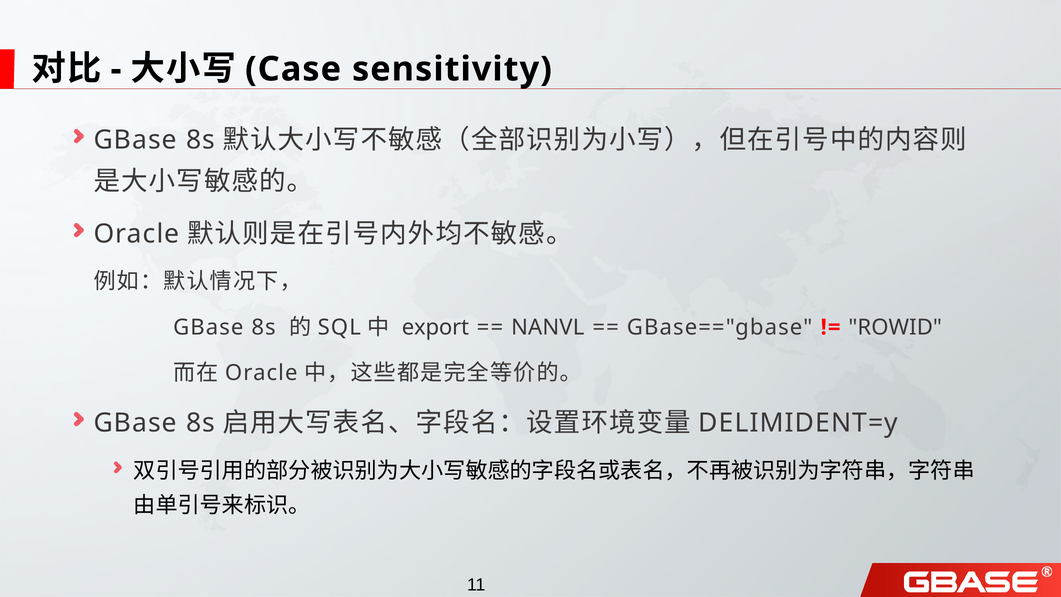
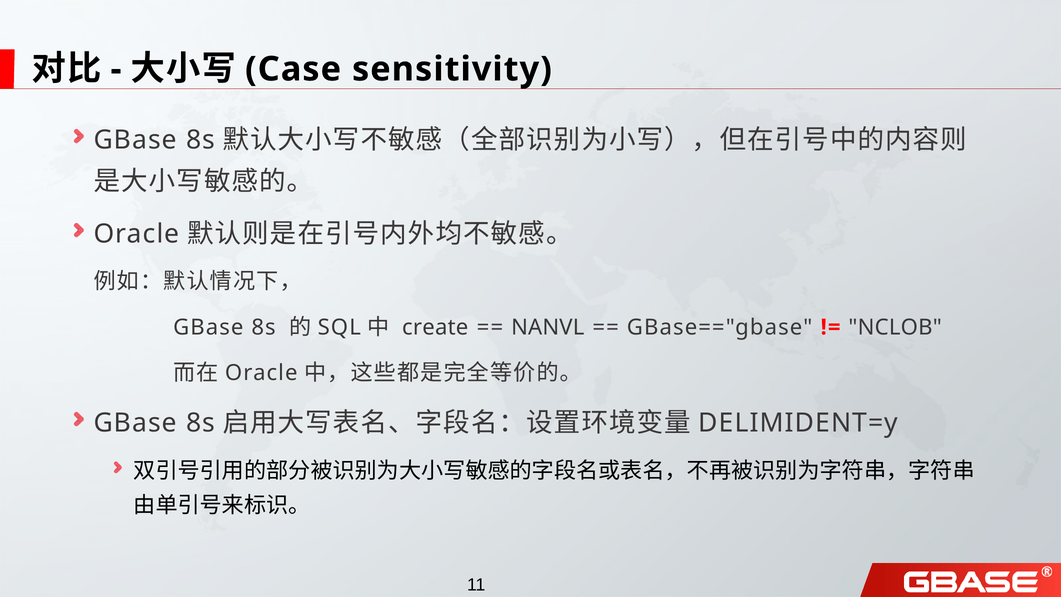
export: export -> create
ROWID: ROWID -> NCLOB
